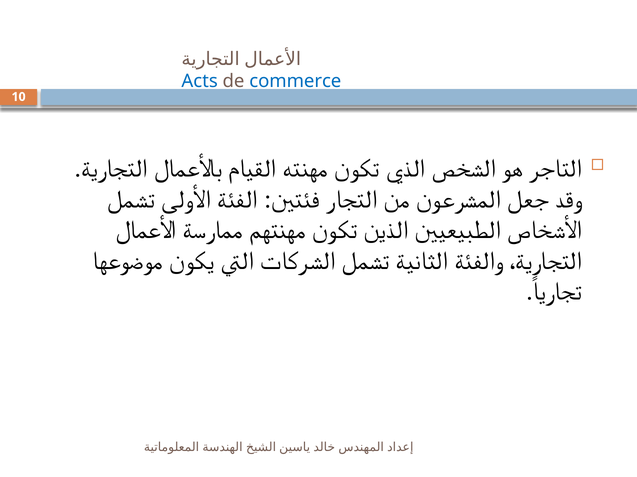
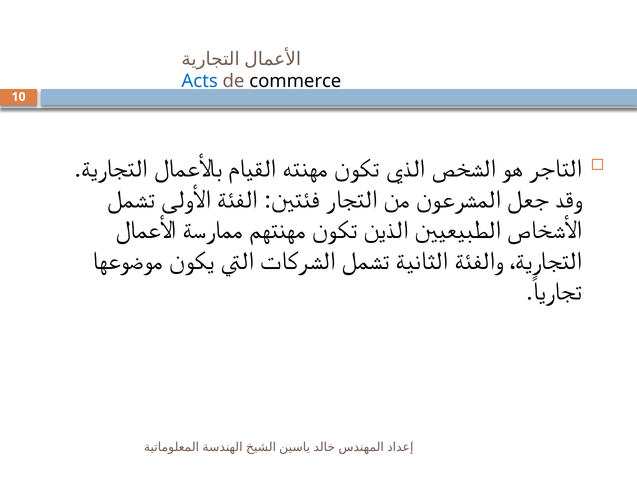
commerce colour: blue -> black
